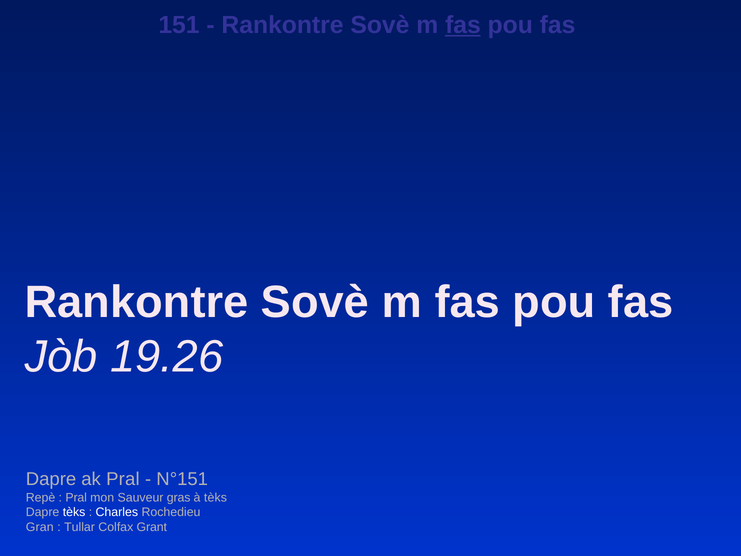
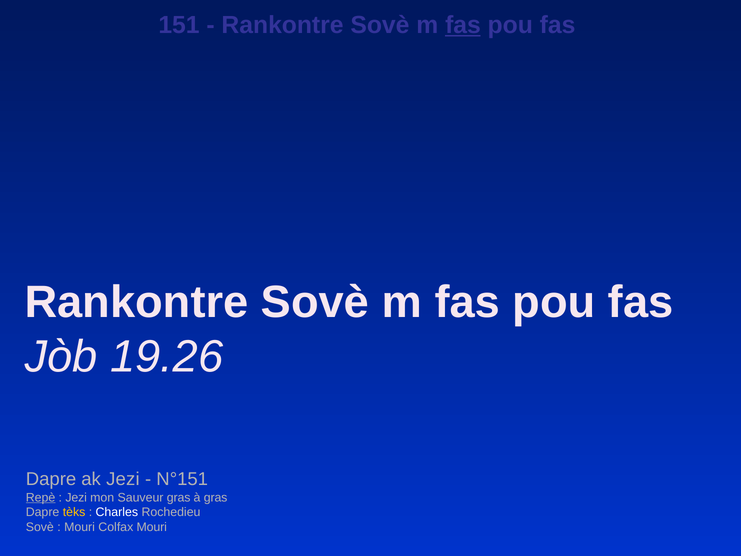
ak Pral: Pral -> Jezi
Repè underline: none -> present
Pral at (76, 497): Pral -> Jezi
à tèks: tèks -> gras
tèks at (74, 512) colour: white -> yellow
Gran at (40, 527): Gran -> Sovè
Tullar at (80, 527): Tullar -> Mouri
Colfax Grant: Grant -> Mouri
